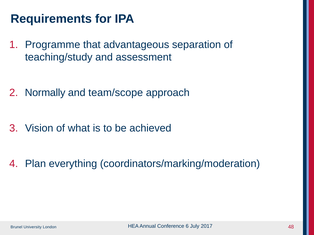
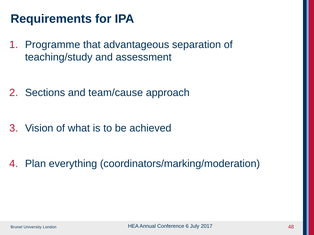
Normally: Normally -> Sections
team/scope: team/scope -> team/cause
